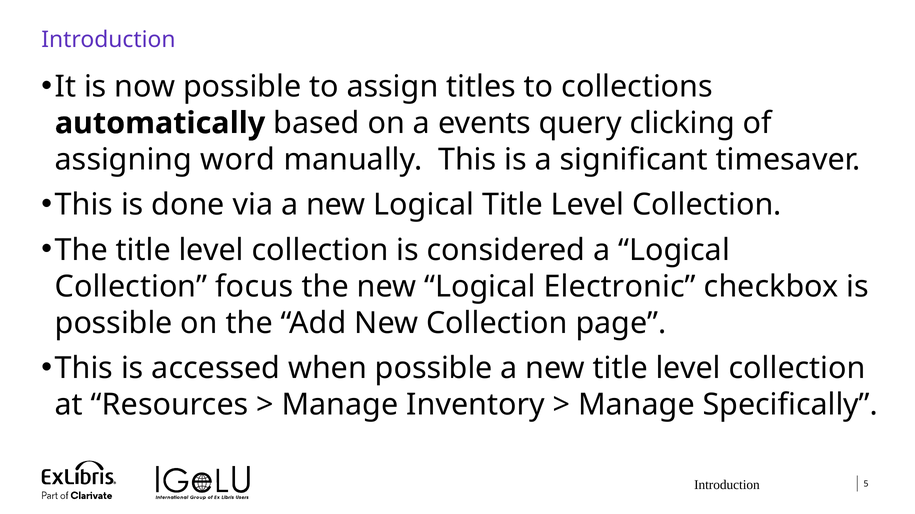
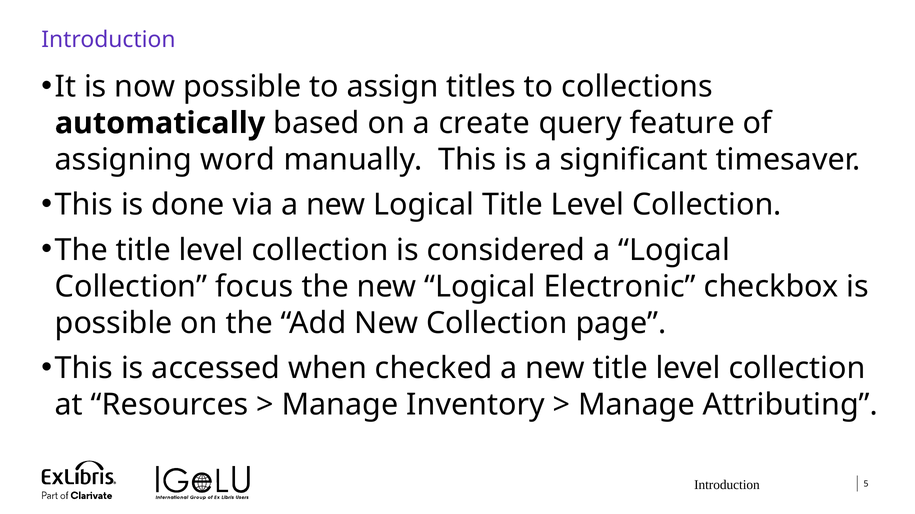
events: events -> create
clicking: clicking -> feature
when possible: possible -> checked
Specifically: Specifically -> Attributing
